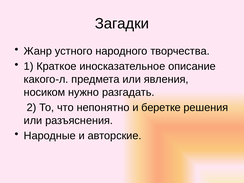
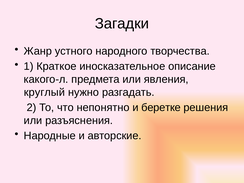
носиком: носиком -> круглый
